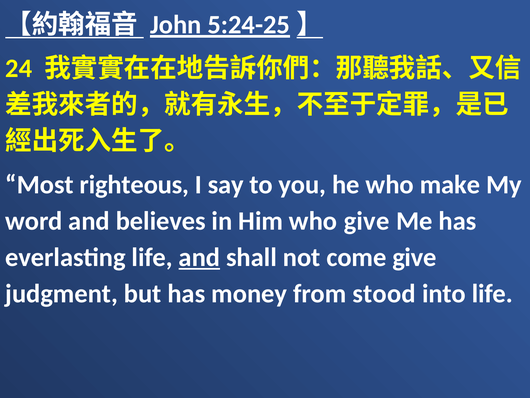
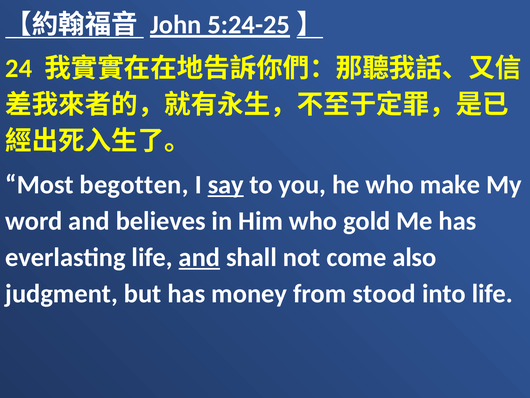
righteous: righteous -> begotten
say underline: none -> present
who give: give -> gold
come give: give -> also
